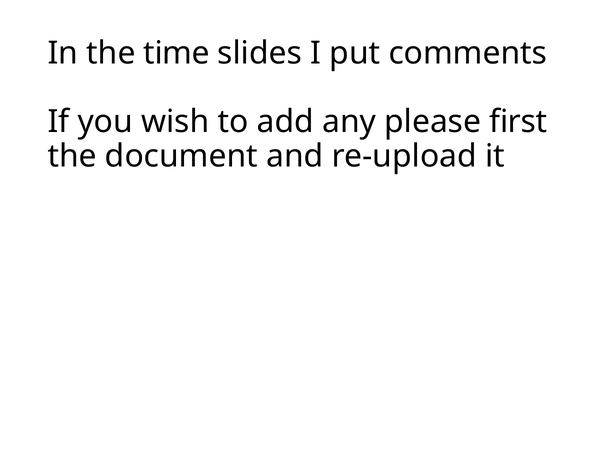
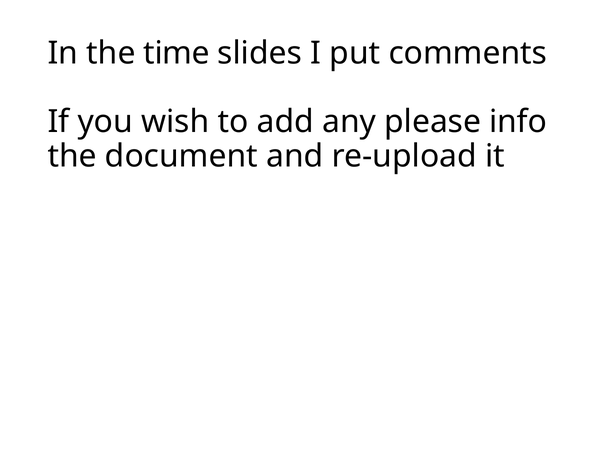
first: first -> info
